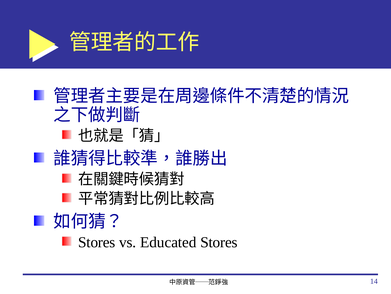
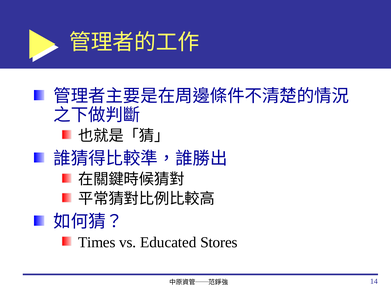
Stores at (97, 242): Stores -> Times
